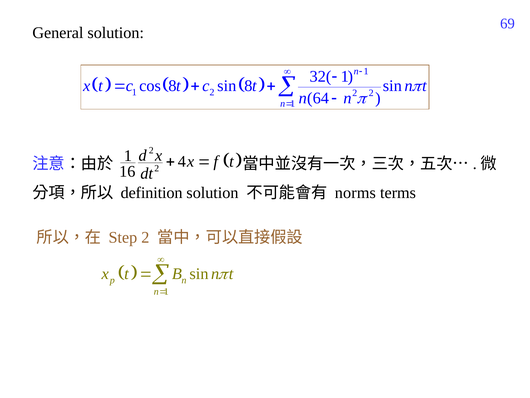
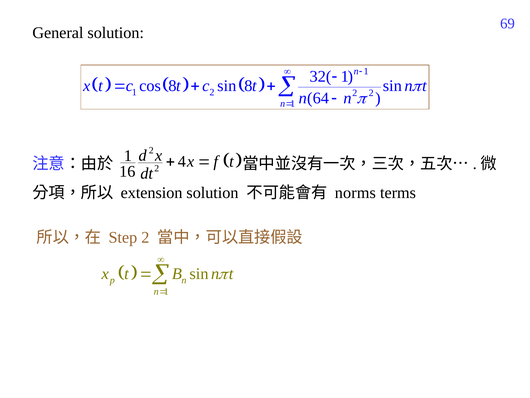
definition: definition -> extension
